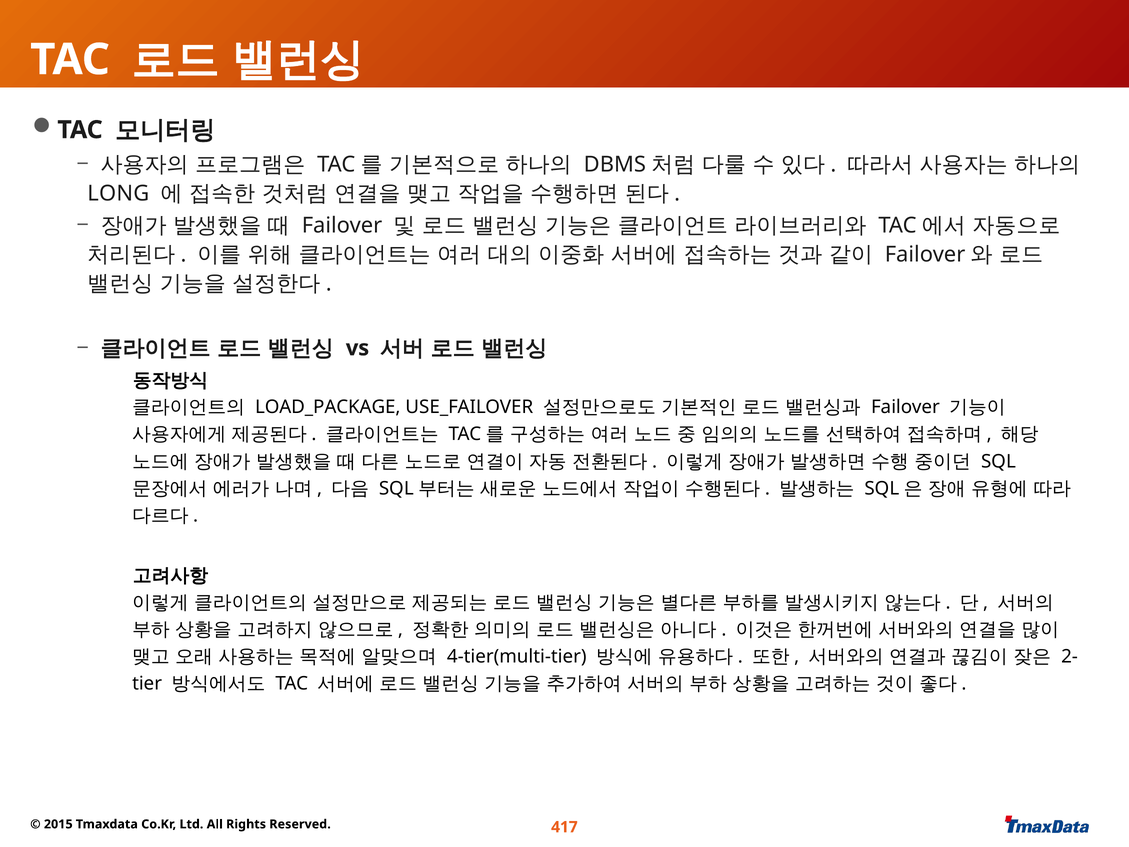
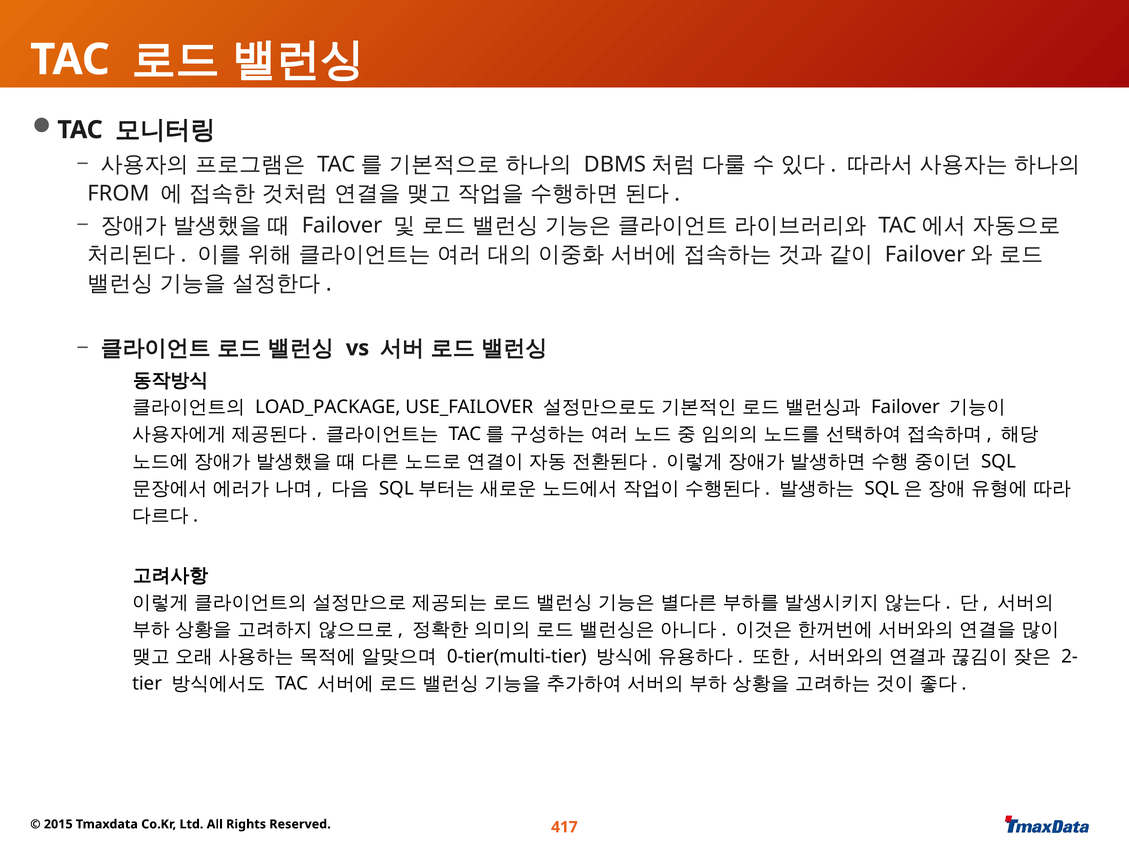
LONG: LONG -> FROM
4-tier(multi-tier: 4-tier(multi-tier -> 0-tier(multi-tier
